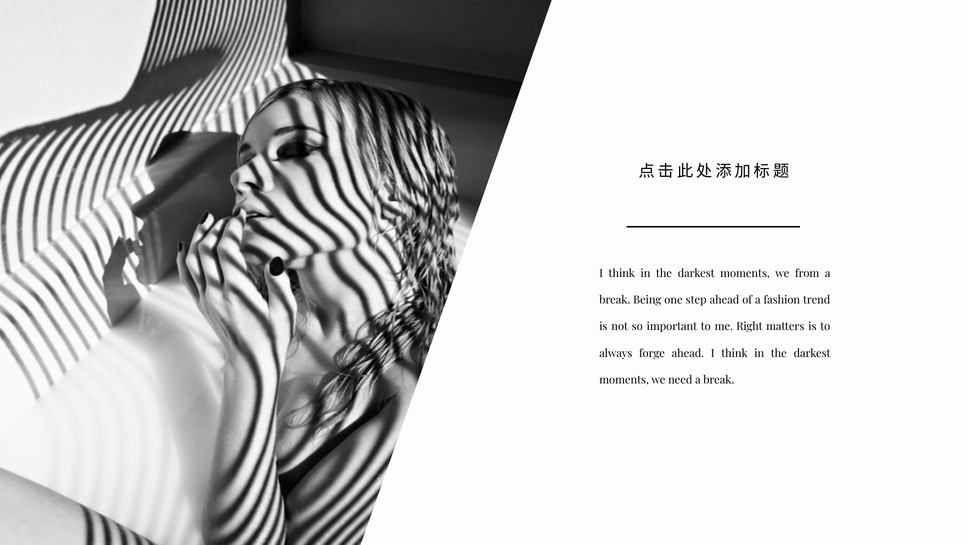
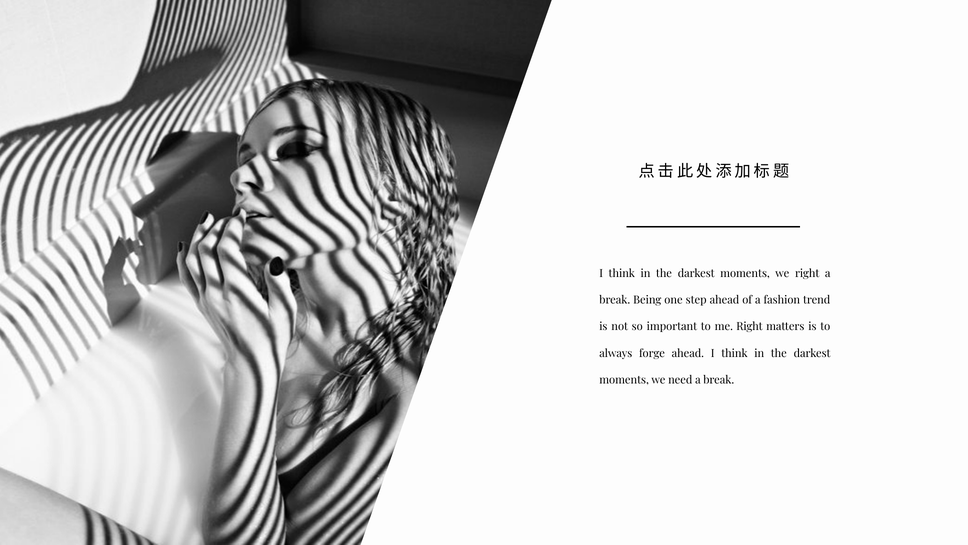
we from: from -> right
